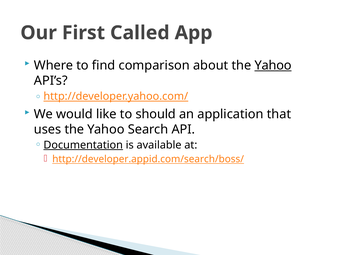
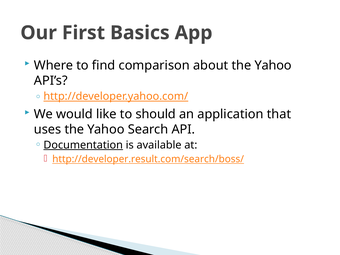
Called: Called -> Basics
Yahoo at (273, 65) underline: present -> none
http://developer.appid.com/search/boss/: http://developer.appid.com/search/boss/ -> http://developer.result.com/search/boss/
